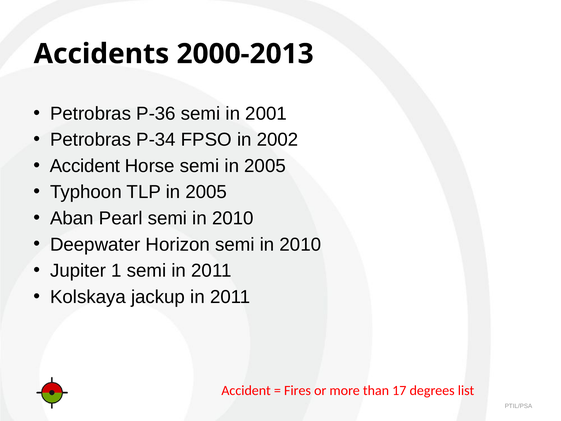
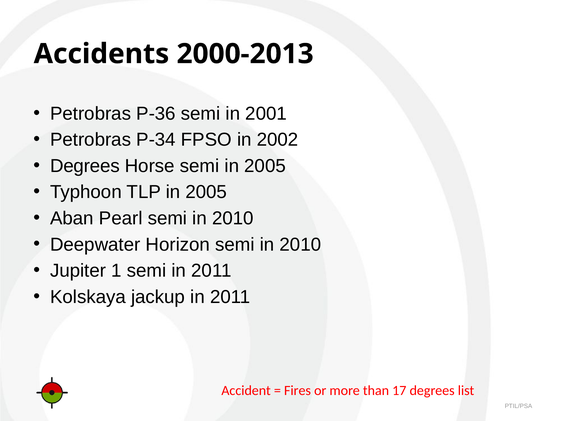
Accident at (85, 166): Accident -> Degrees
